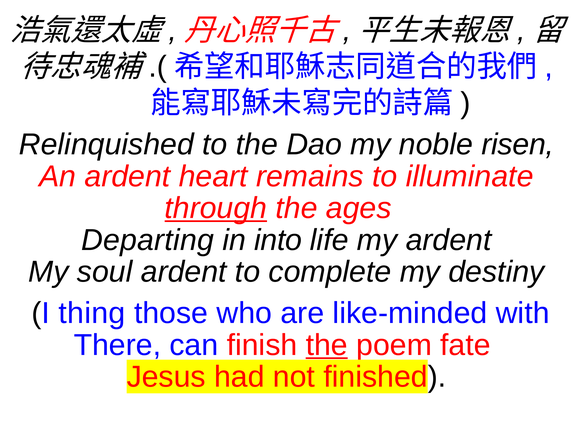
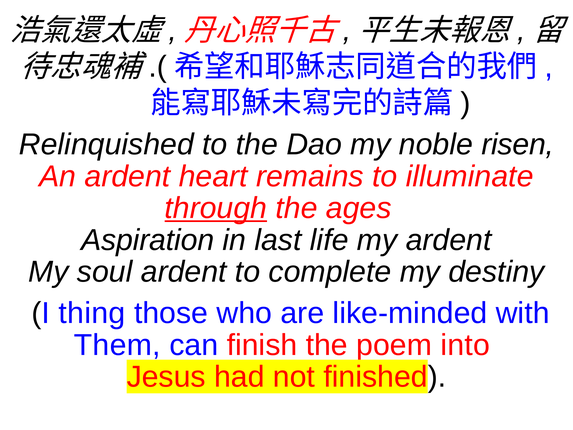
Departing: Departing -> Aspiration
into: into -> last
There: There -> Them
the at (327, 345) underline: present -> none
fate: fate -> into
